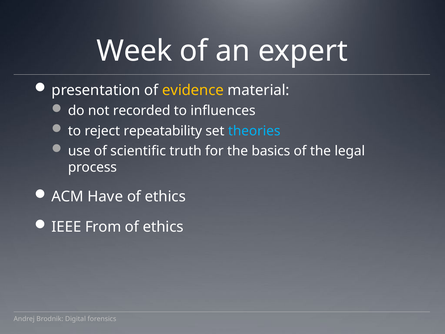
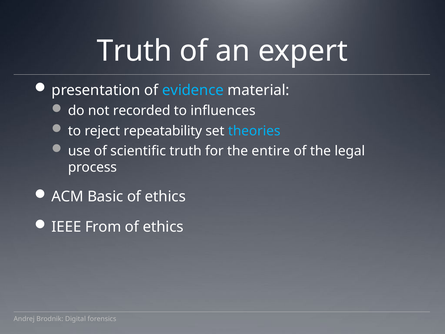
Week at (134, 51): Week -> Truth
evidence colour: yellow -> light blue
basics: basics -> entire
Have: Have -> Basic
